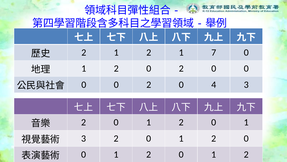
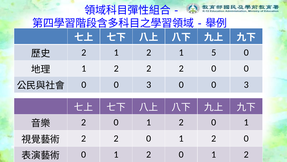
7: 7 -> 5
0 at (149, 68): 0 -> 2
2 at (149, 84): 2 -> 3
4 at (214, 84): 4 -> 0
3 at (84, 138): 3 -> 2
